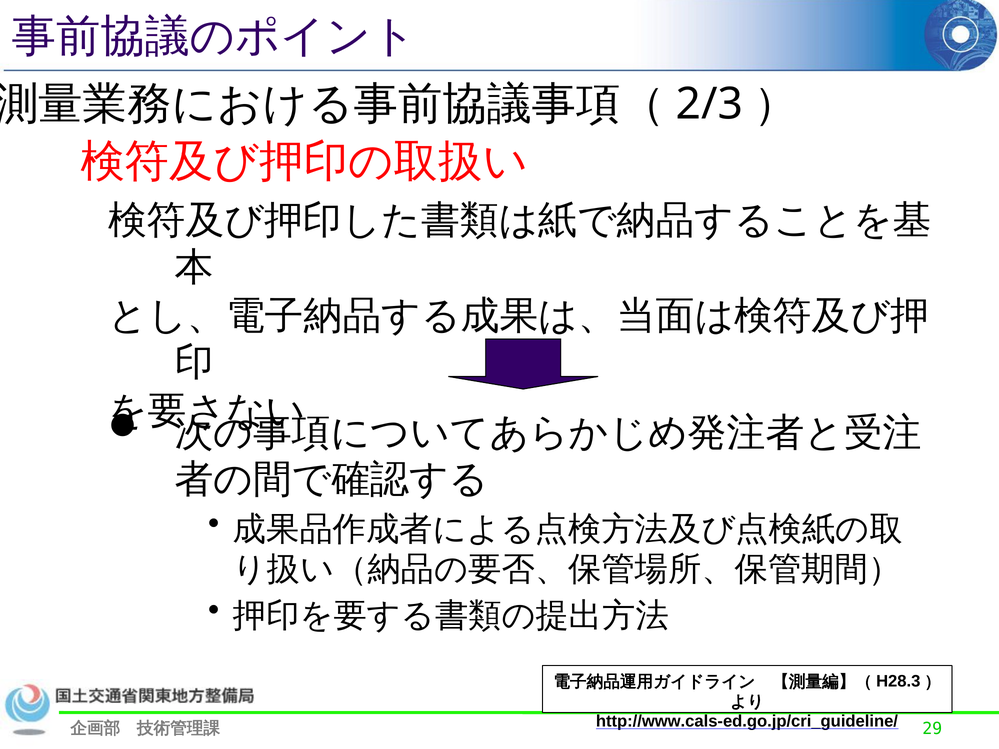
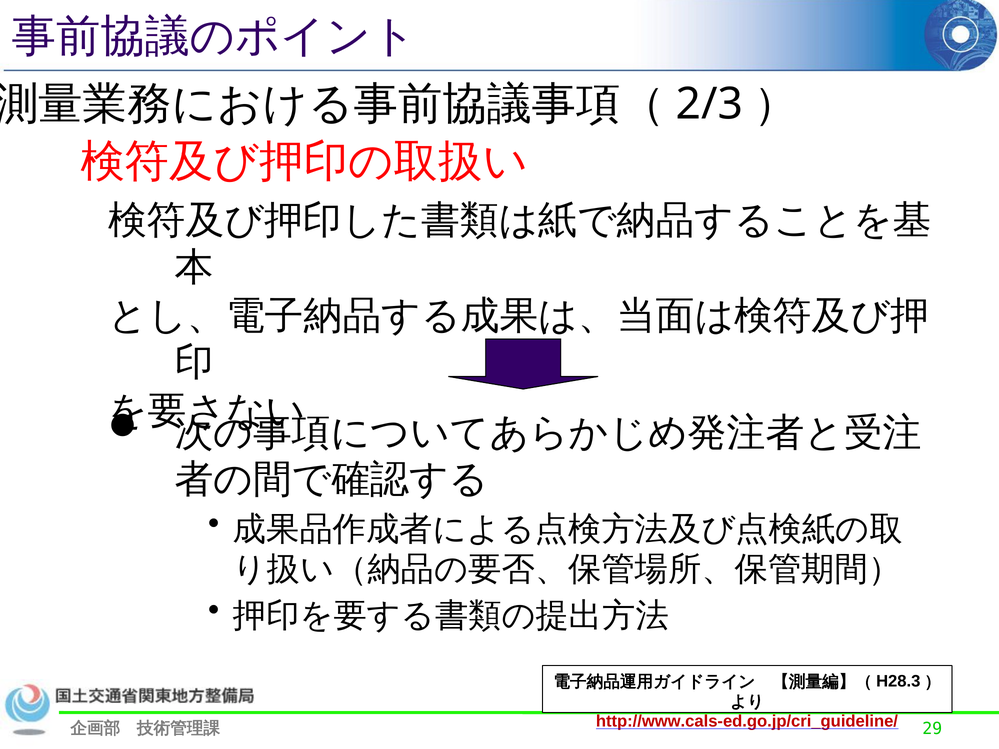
http://www.cals-ed.go.jp/cri_guideline/ colour: black -> red
